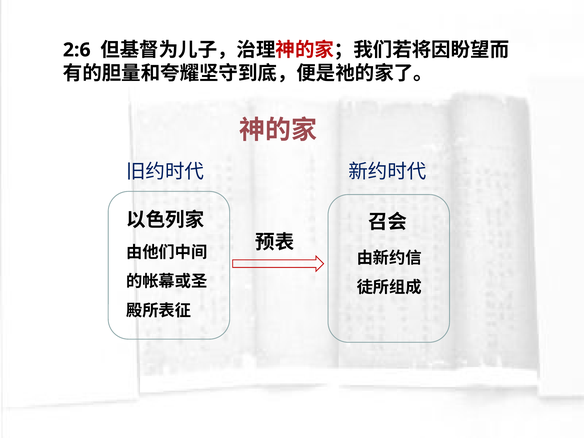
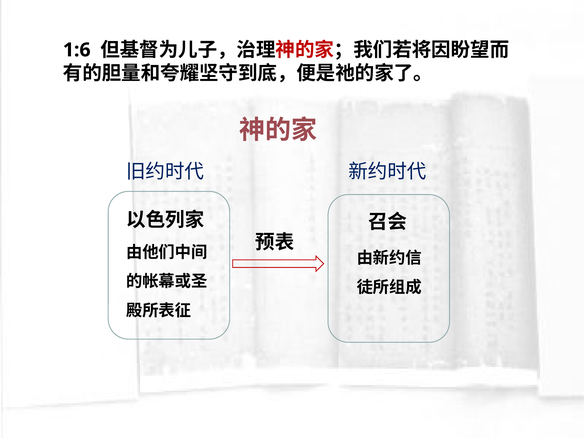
2:6: 2:6 -> 1:6
